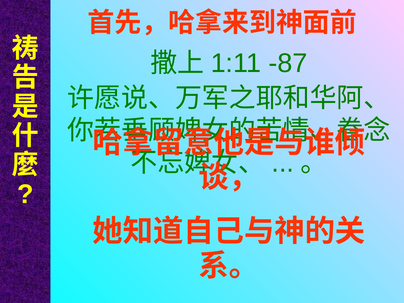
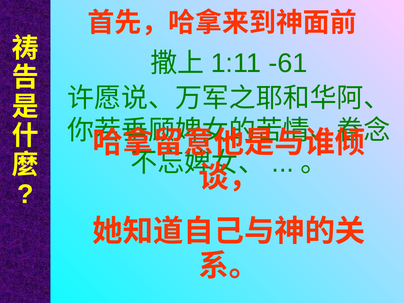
-87: -87 -> -61
